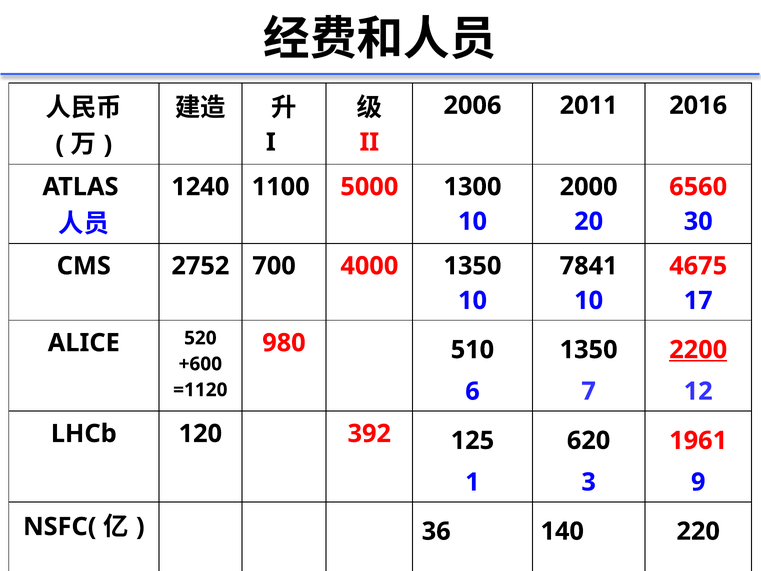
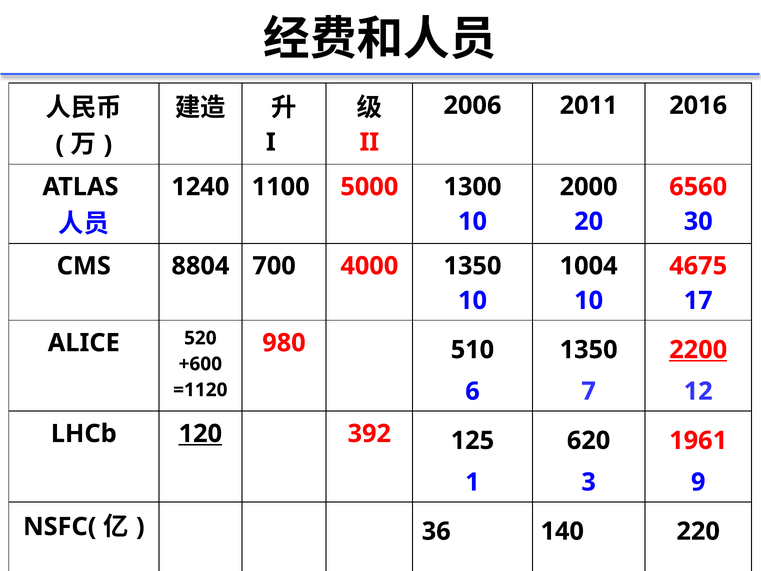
2752: 2752 -> 8804
7841: 7841 -> 1004
120 underline: none -> present
